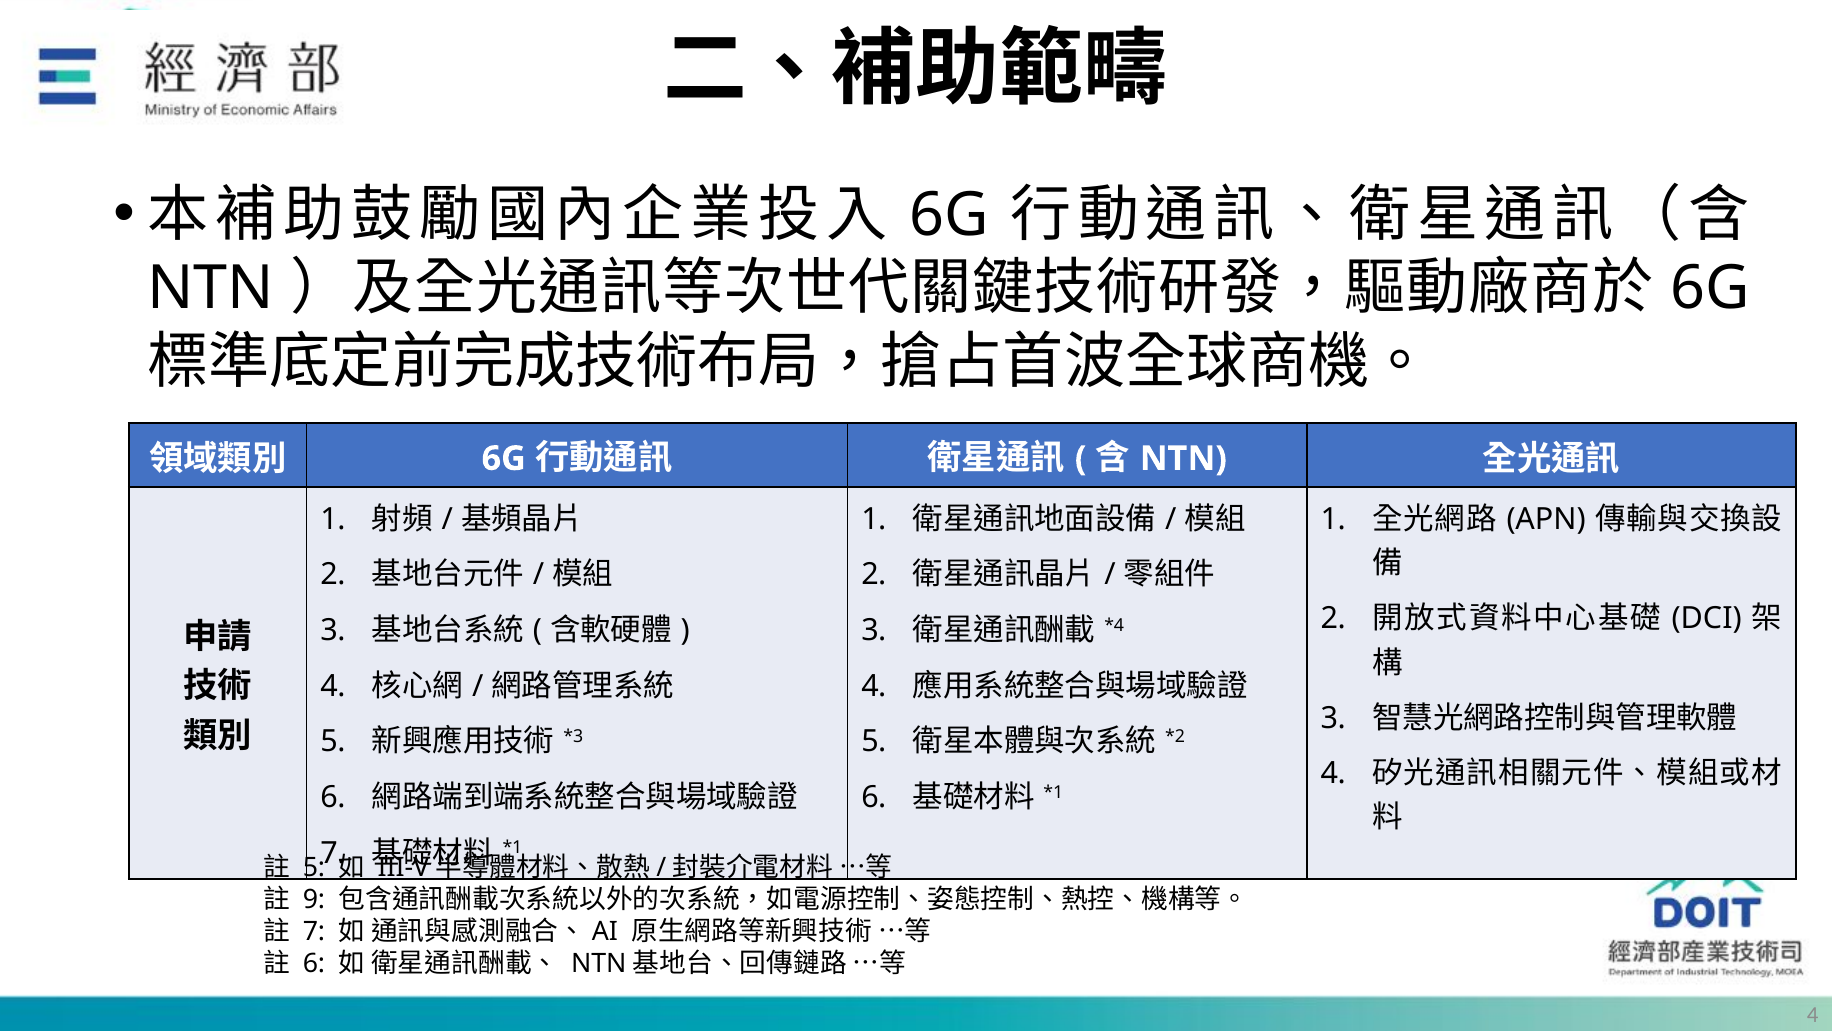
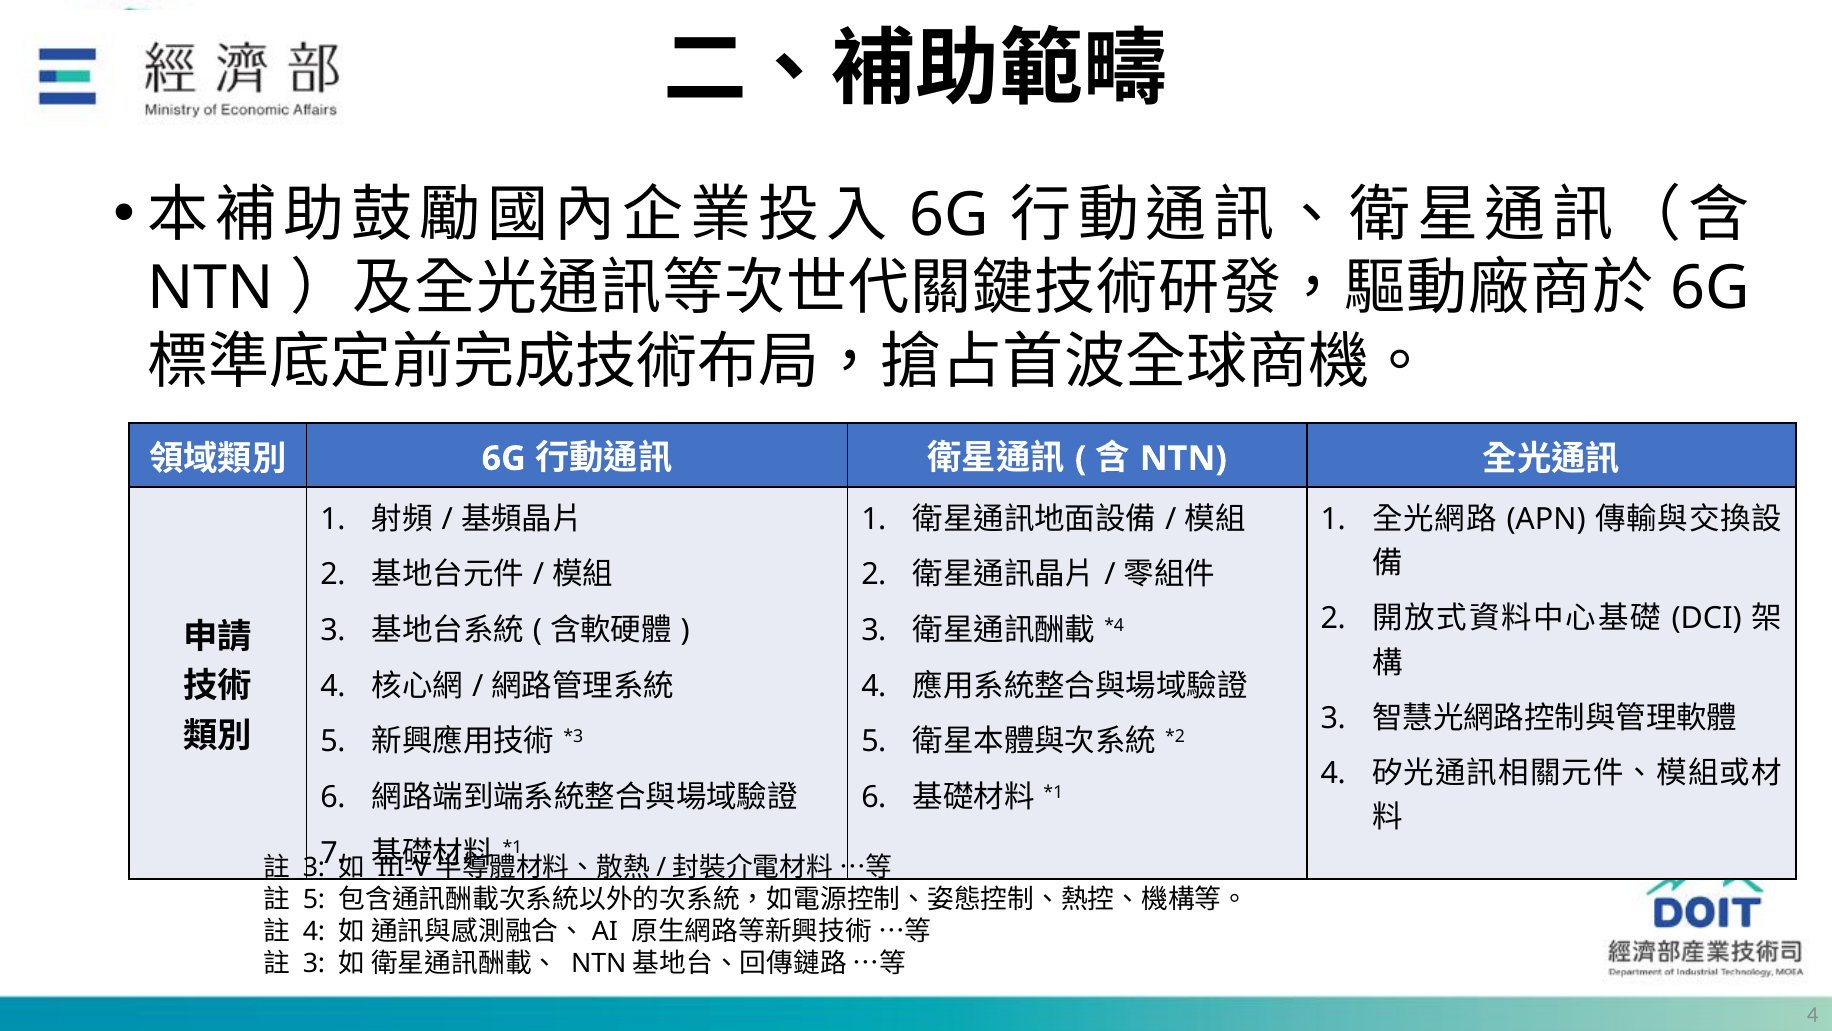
5 at (314, 867): 5 -> 3
9 at (314, 899): 9 -> 5
7 at (314, 932): 7 -> 4
6 at (314, 964): 6 -> 3
